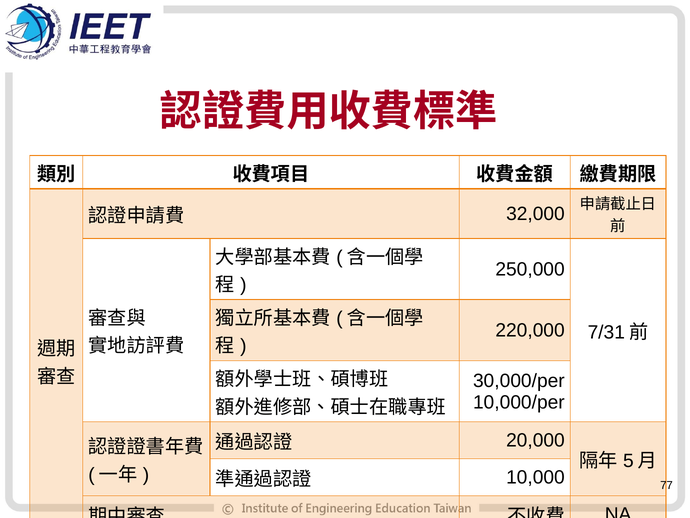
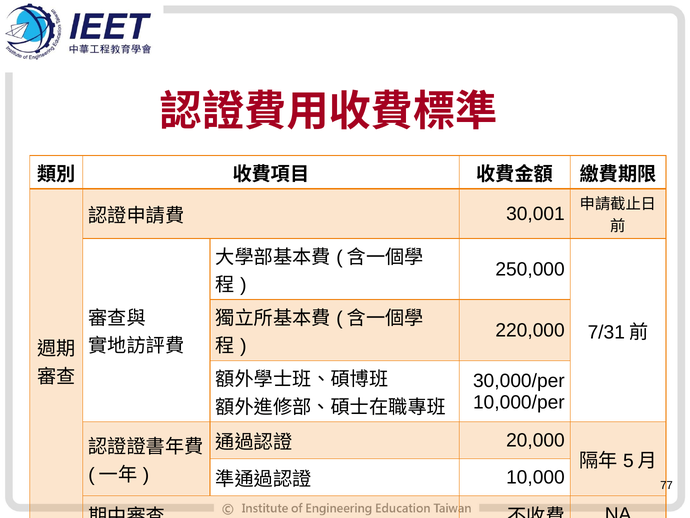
32,000: 32,000 -> 30,001
